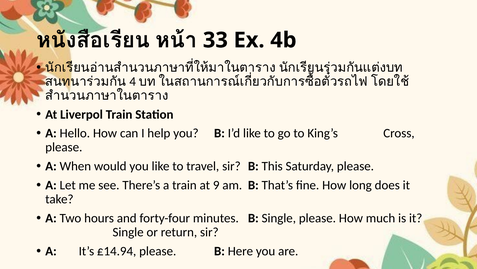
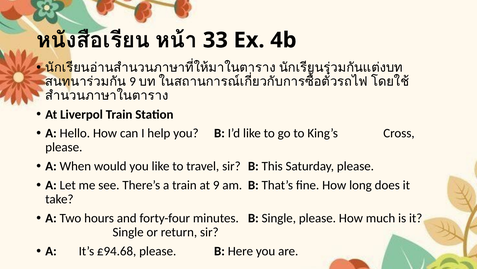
4 at (133, 81): 4 -> 9
£14.94: £14.94 -> £94.68
